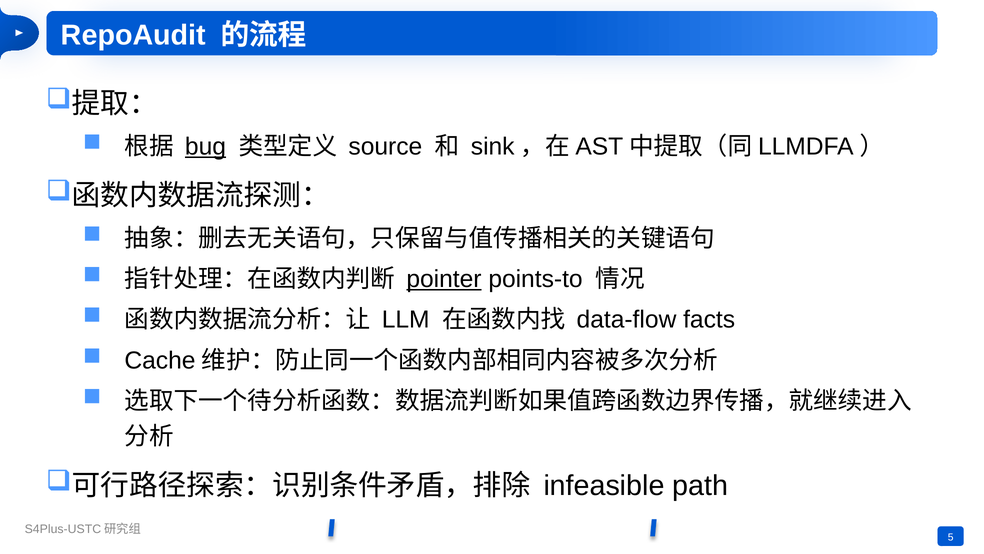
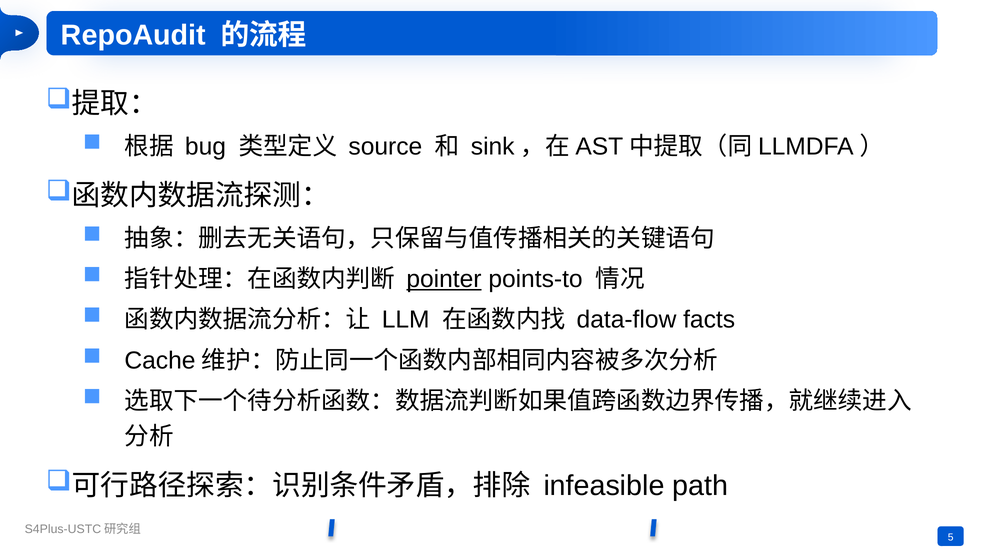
bug underline: present -> none
